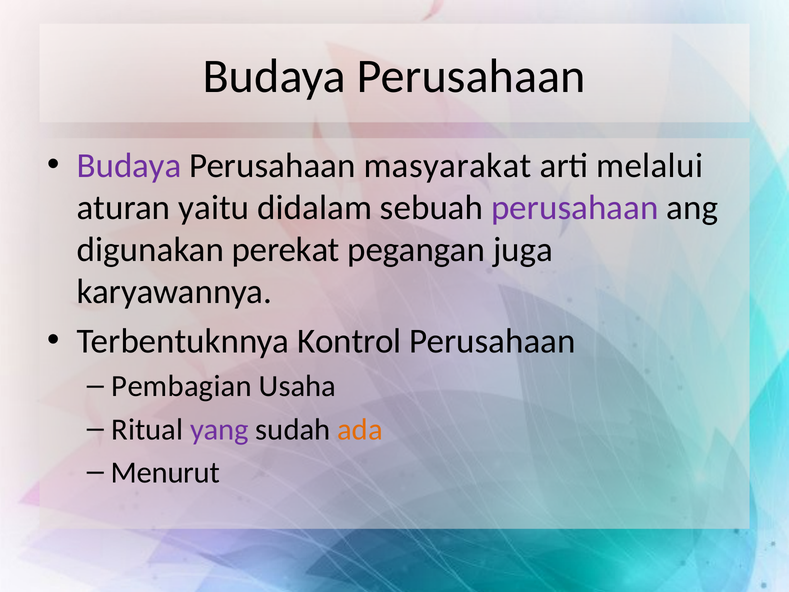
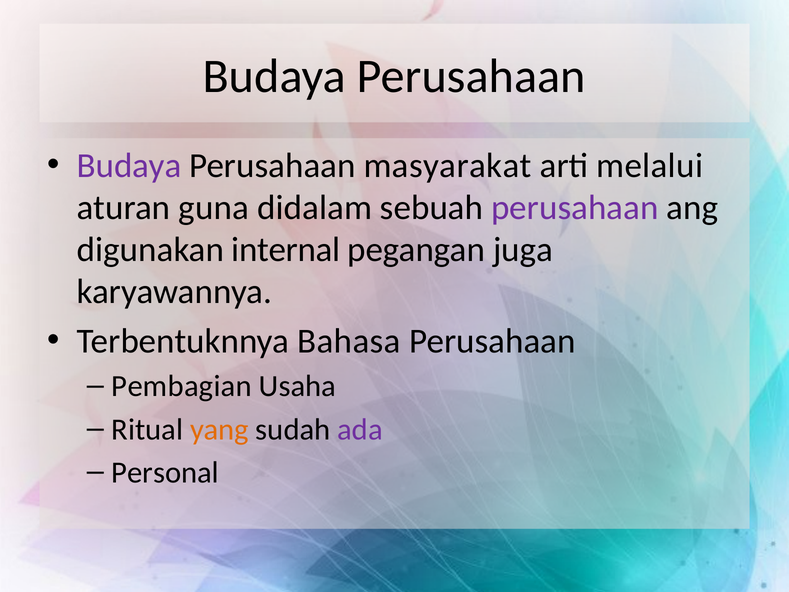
yaitu: yaitu -> guna
perekat: perekat -> internal
Kontrol: Kontrol -> Bahasa
yang colour: purple -> orange
ada colour: orange -> purple
Menurut: Menurut -> Personal
